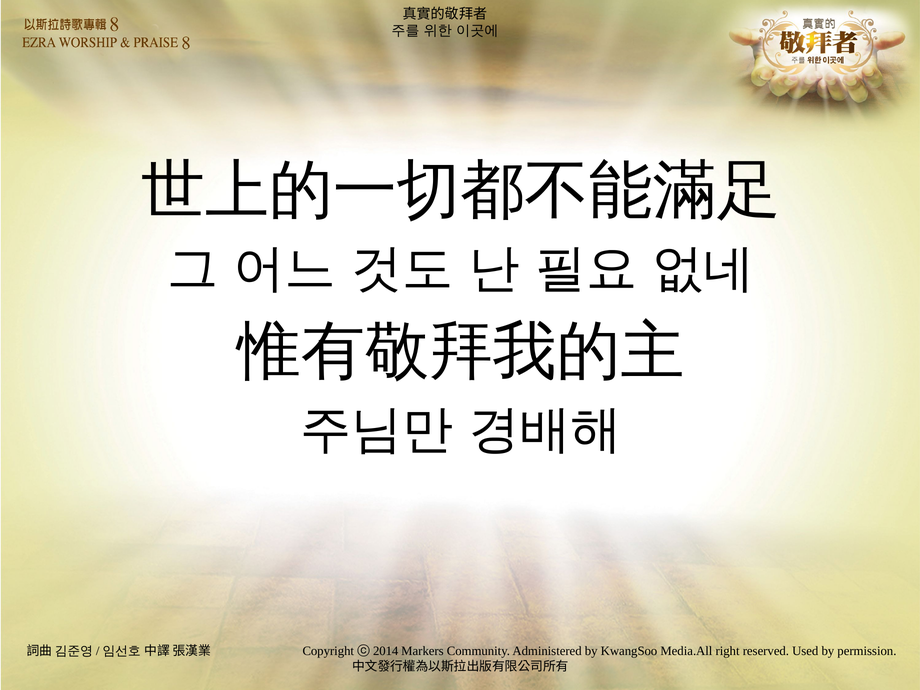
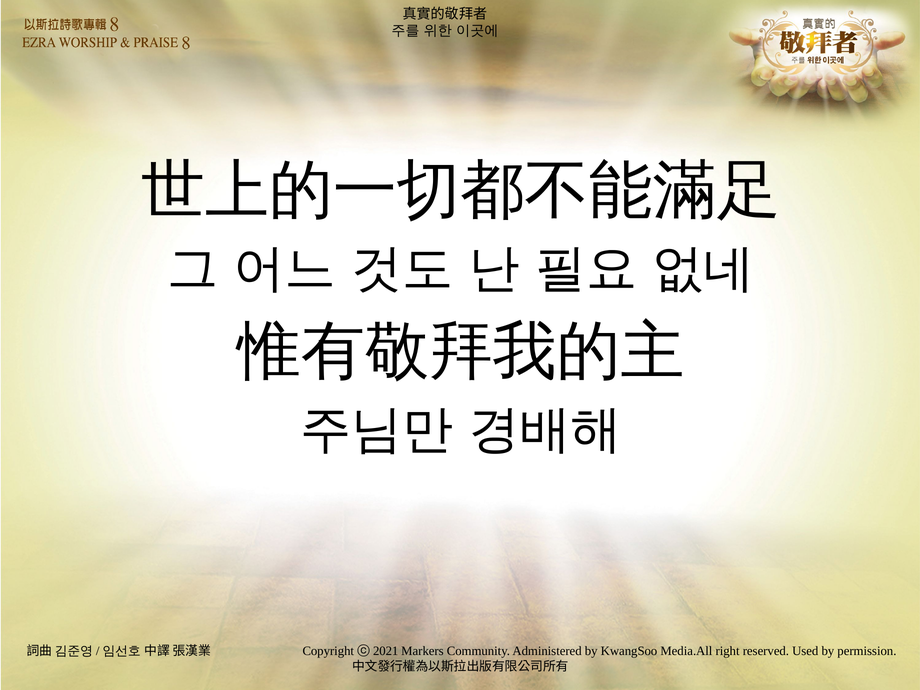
2014: 2014 -> 2021
